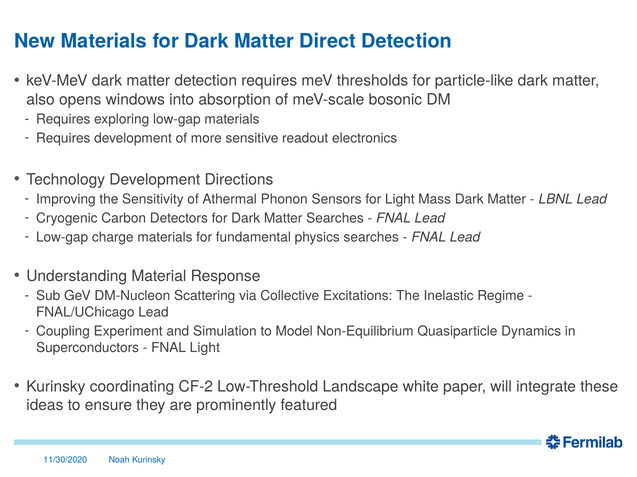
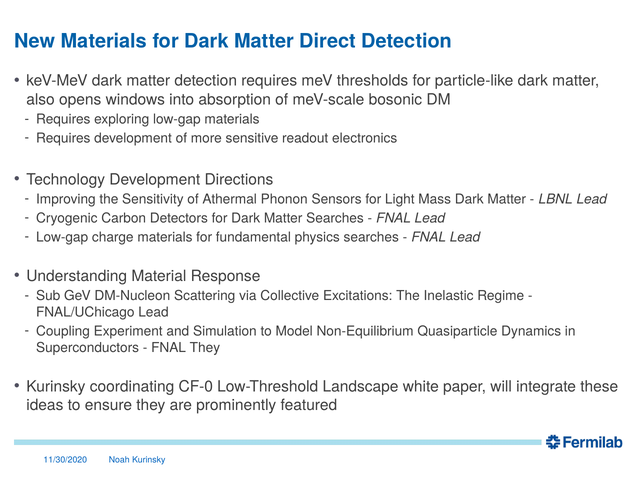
FNAL Light: Light -> They
CF-2: CF-2 -> CF-0
